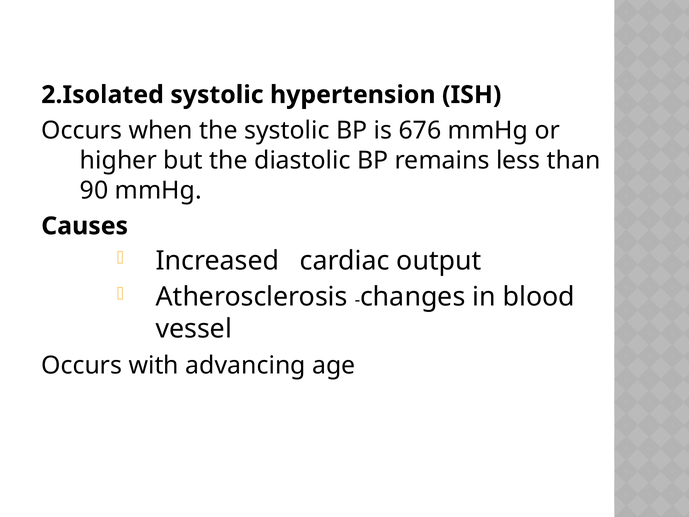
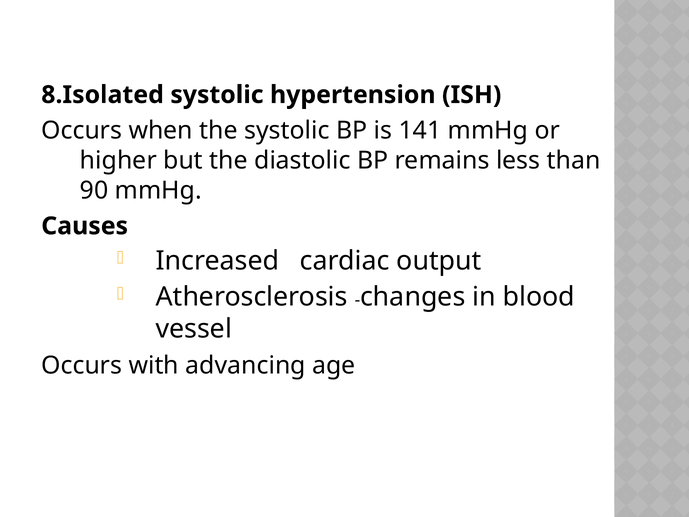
2.Isolated: 2.Isolated -> 8.Isolated
676: 676 -> 141
